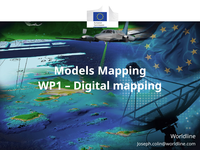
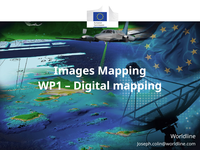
Models: Models -> Images
